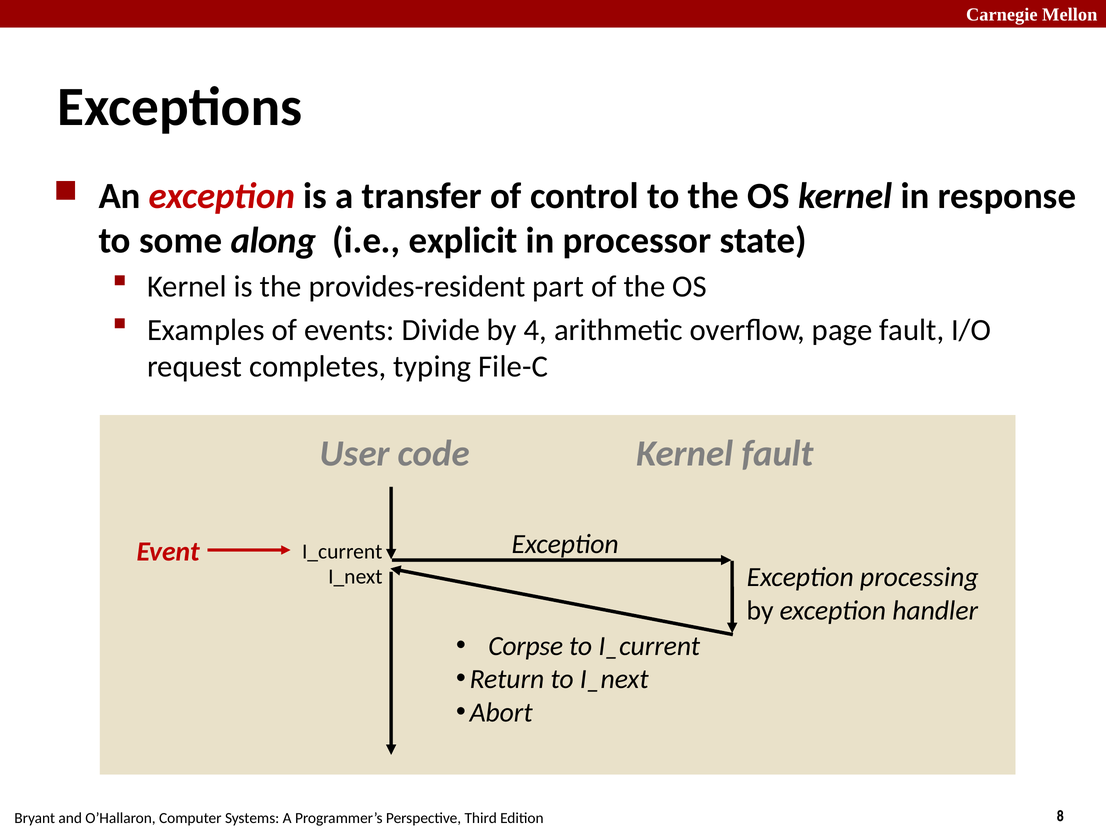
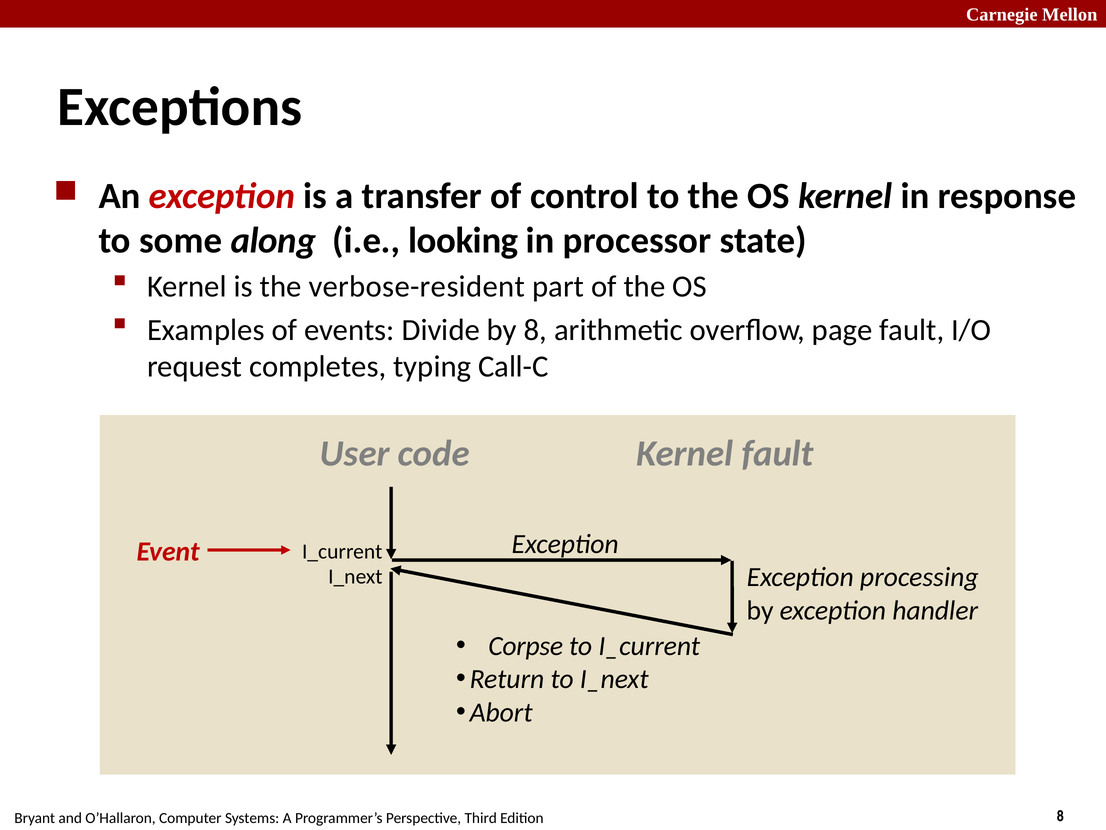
explicit: explicit -> looking
provides-resident: provides-resident -> verbose-resident
by 4: 4 -> 8
File-C: File-C -> Call-C
